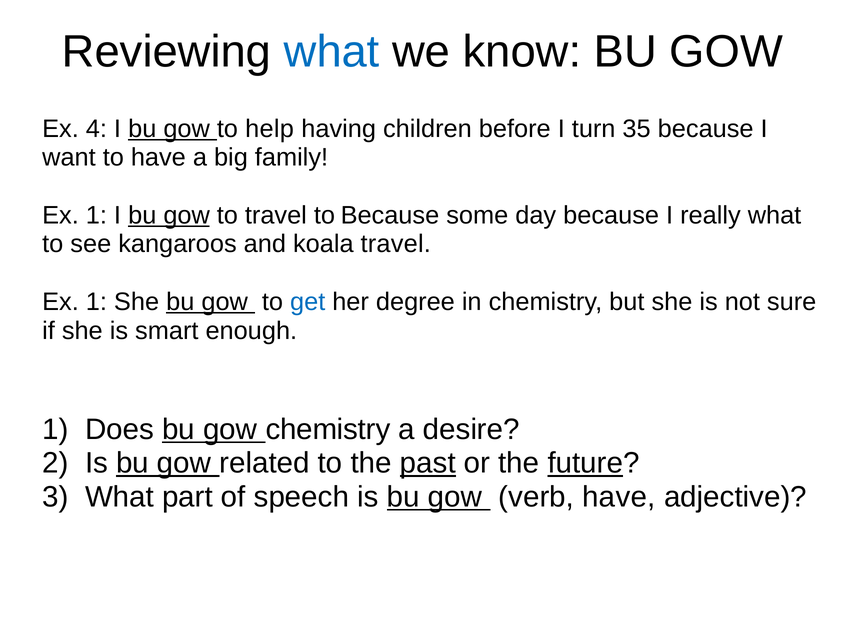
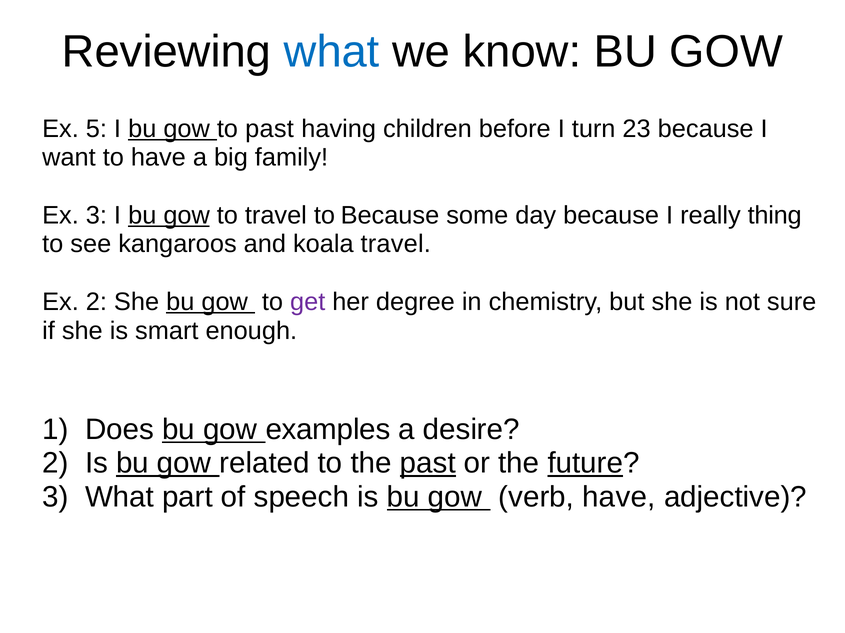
4: 4 -> 5
to help: help -> past
35: 35 -> 23
1 at (96, 216): 1 -> 3
really what: what -> thing
1 at (96, 302): 1 -> 2
get colour: blue -> purple
gow chemistry: chemistry -> examples
